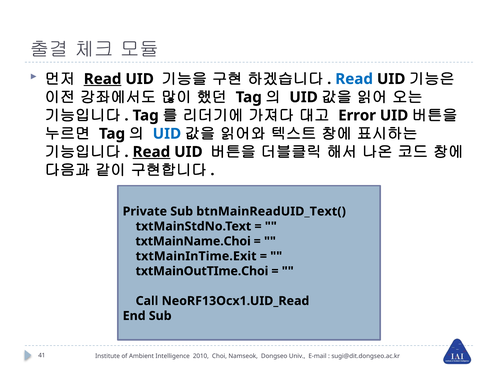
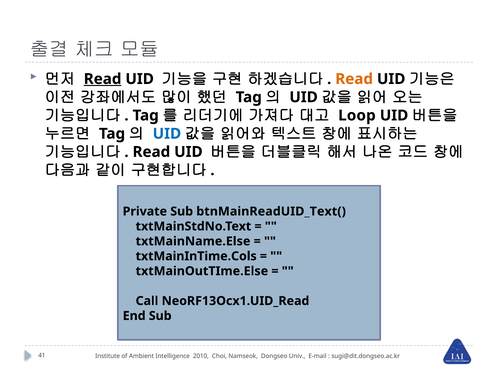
Read at (354, 79) colour: blue -> orange
Error: Error -> Loop
Read at (151, 152) underline: present -> none
txtMainName.Choi: txtMainName.Choi -> txtMainName.Else
txtMainInTime.Exit: txtMainInTime.Exit -> txtMainInTime.Cols
txtMainOutTIme.Choi: txtMainOutTIme.Choi -> txtMainOutTIme.Else
